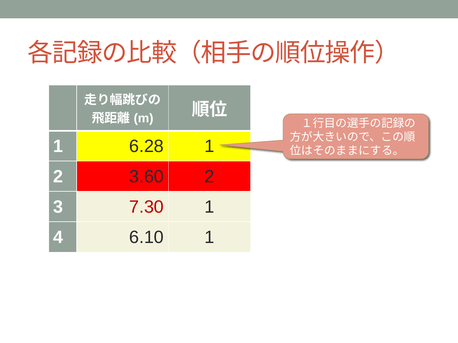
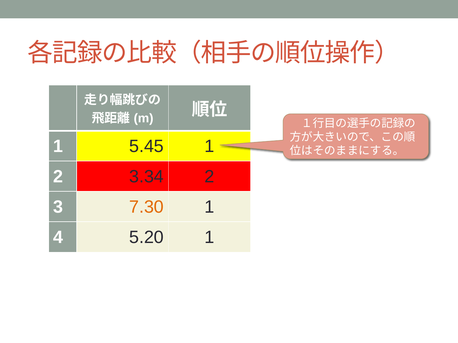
6.28: 6.28 -> 5.45
3.60: 3.60 -> 3.34
7.30 colour: red -> orange
6.10: 6.10 -> 5.20
